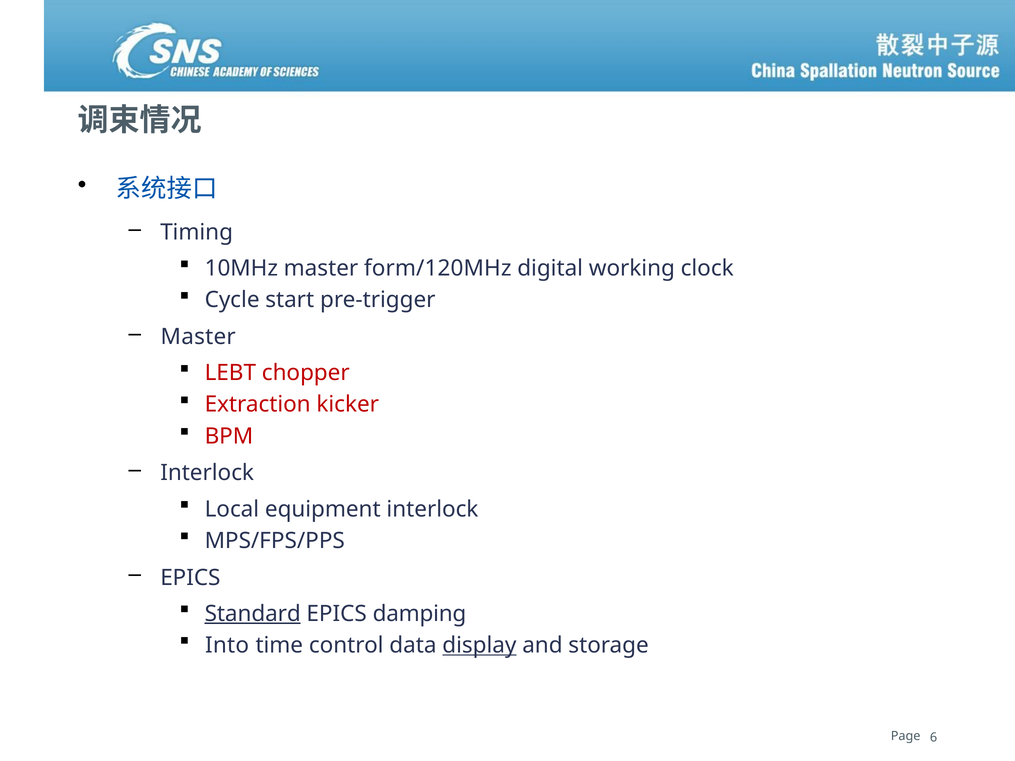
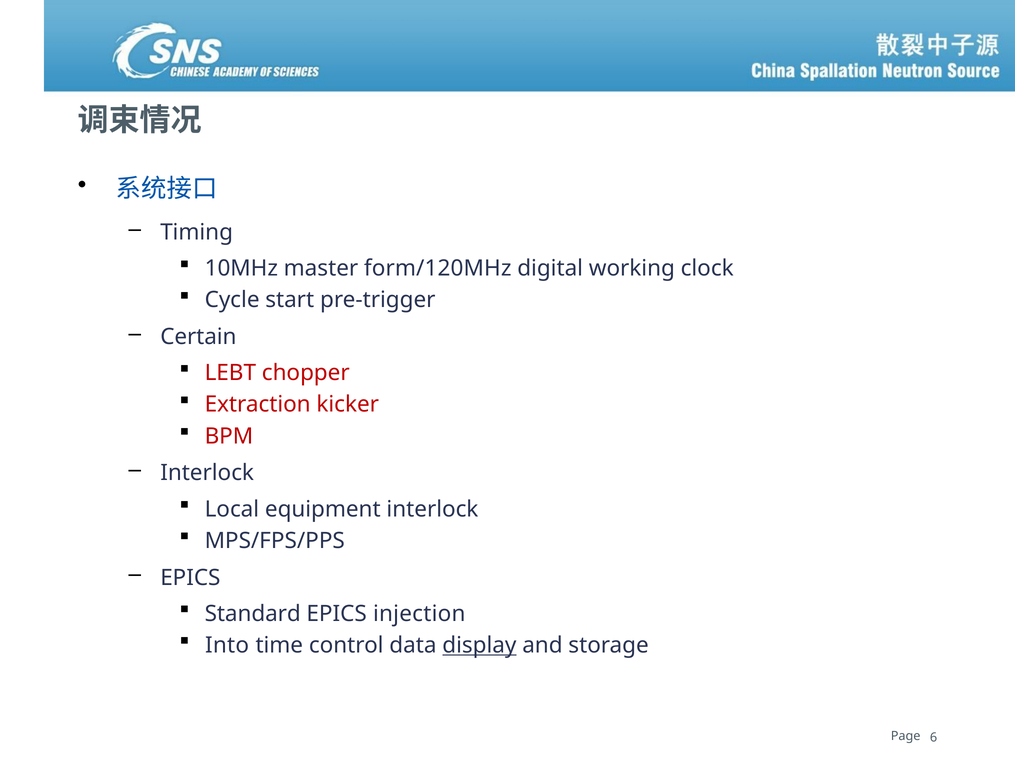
Master at (198, 337): Master -> Certain
Standard underline: present -> none
damping: damping -> injection
